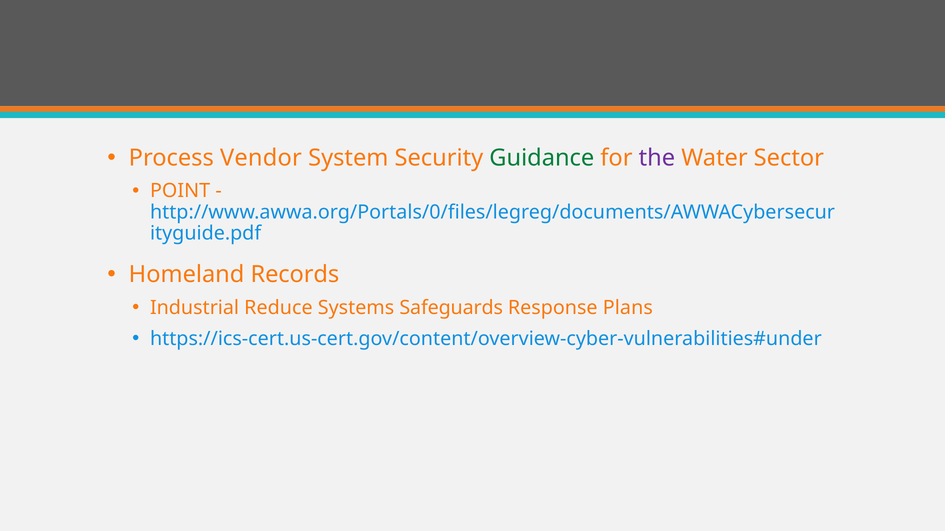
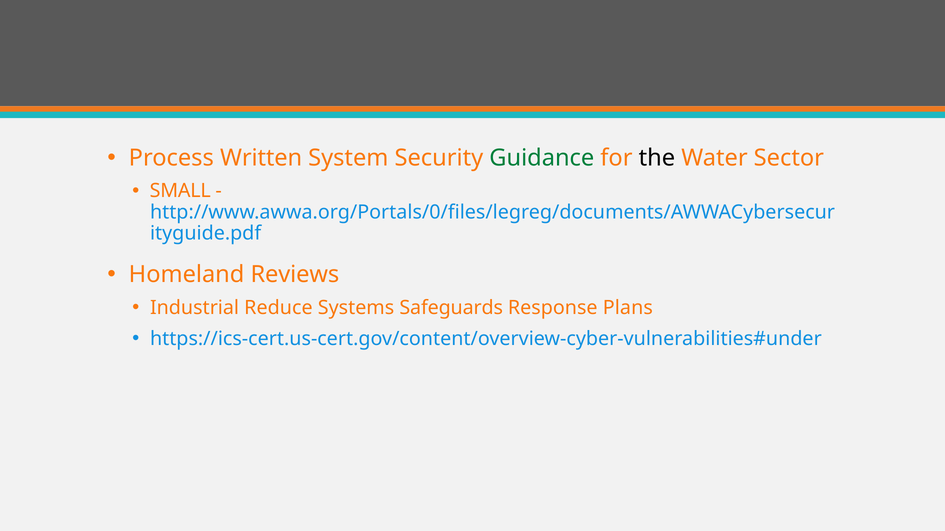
Vendor: Vendor -> Written
the colour: purple -> black
POINT: POINT -> SMALL
Records: Records -> Reviews
